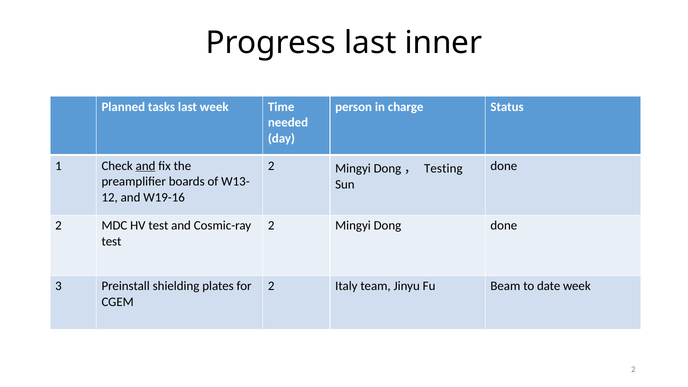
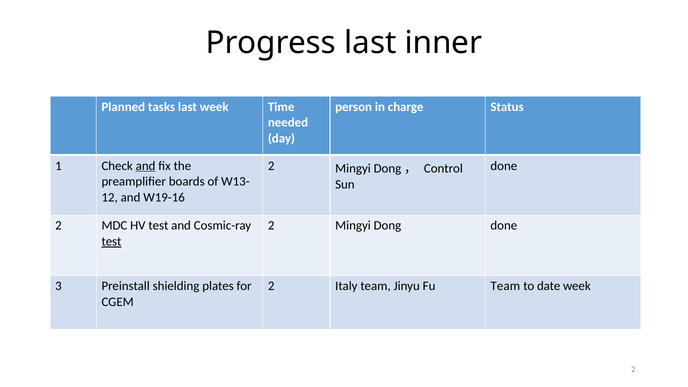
Testing: Testing -> Control
test at (111, 241) underline: none -> present
Fu Beam: Beam -> Team
